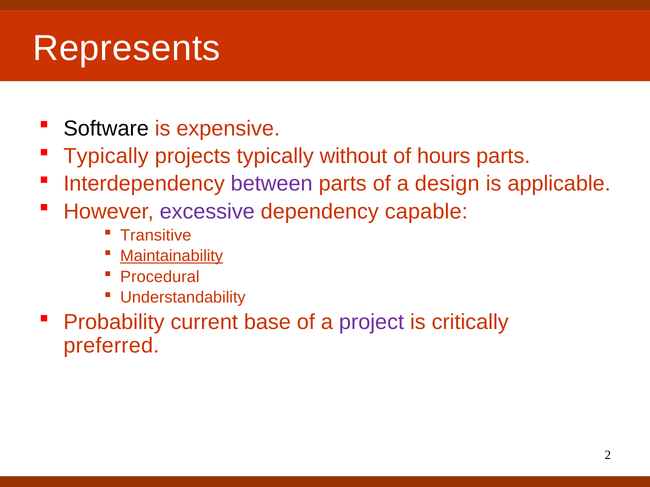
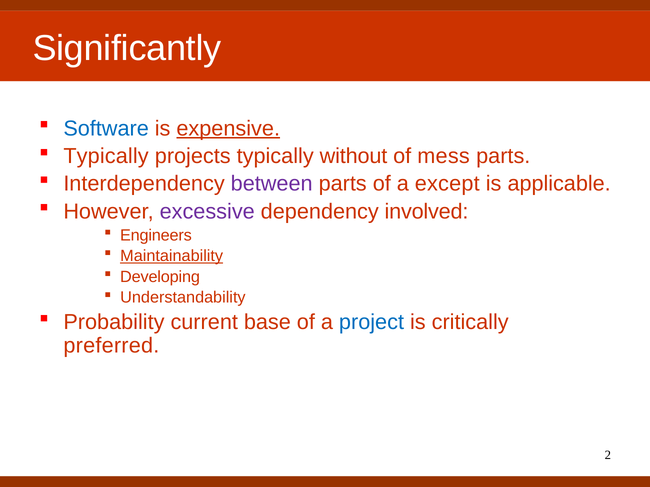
Represents: Represents -> Significantly
Software colour: black -> blue
expensive underline: none -> present
hours: hours -> mess
design: design -> except
capable: capable -> involved
Transitive: Transitive -> Engineers
Procedural: Procedural -> Developing
project colour: purple -> blue
